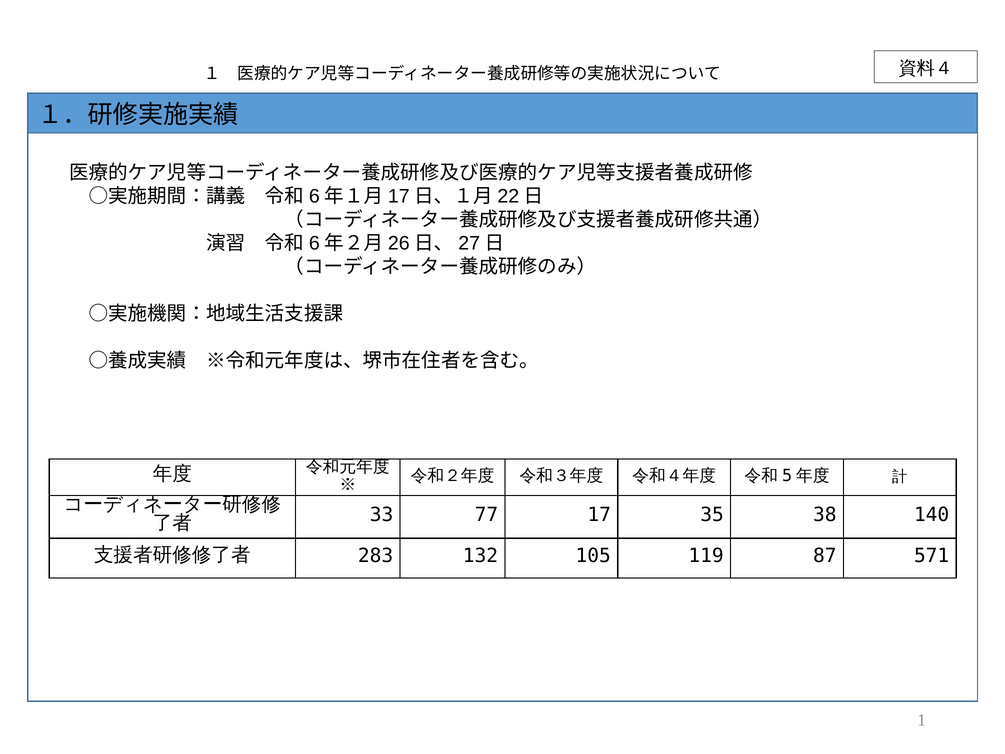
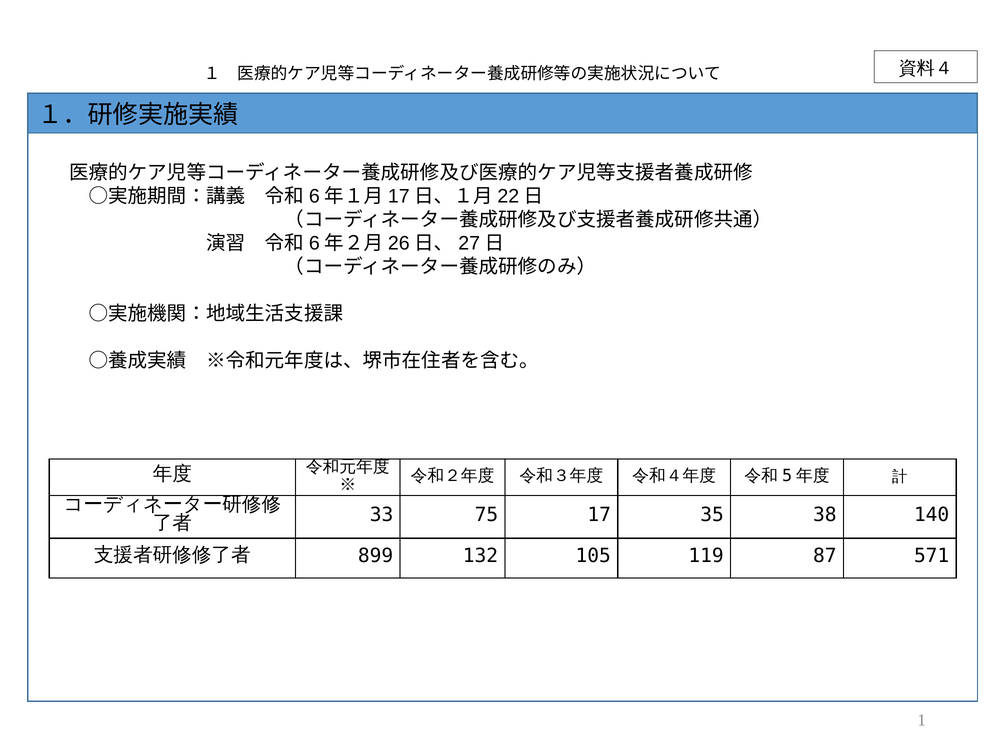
77: 77 -> 75
283: 283 -> 899
